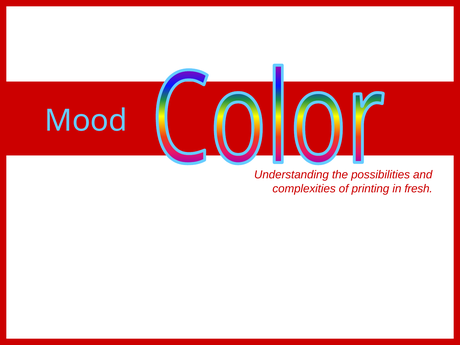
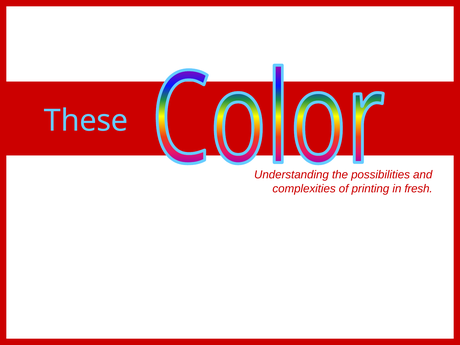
Mood: Mood -> These
